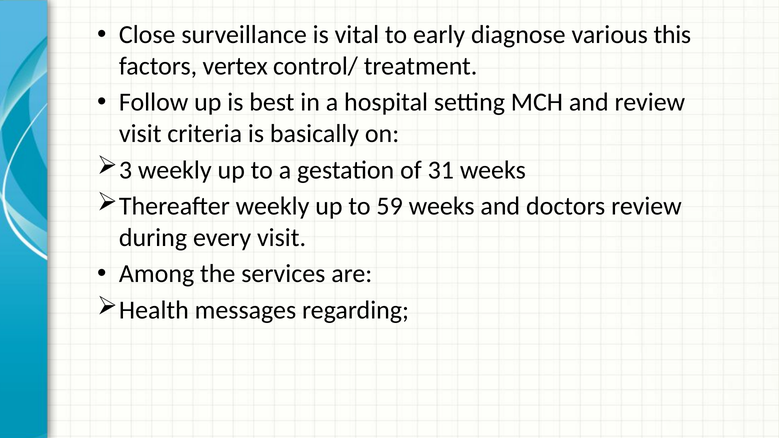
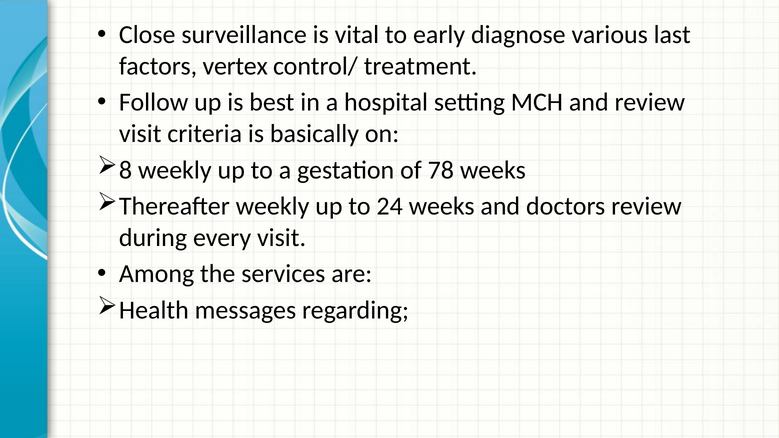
this: this -> last
3: 3 -> 8
31: 31 -> 78
59: 59 -> 24
